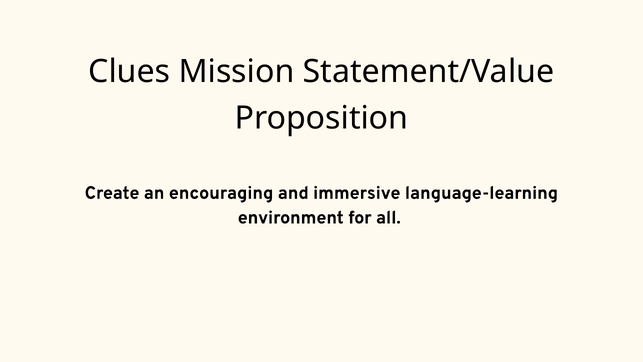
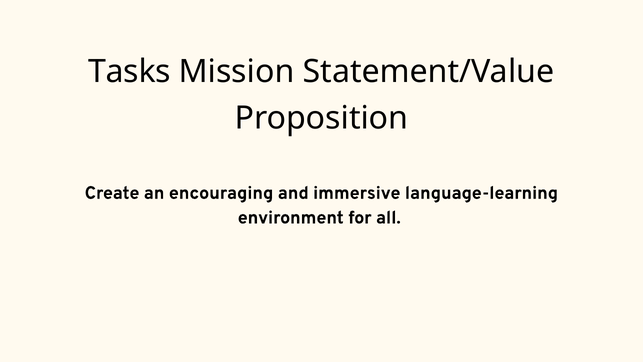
Clues: Clues -> Tasks
